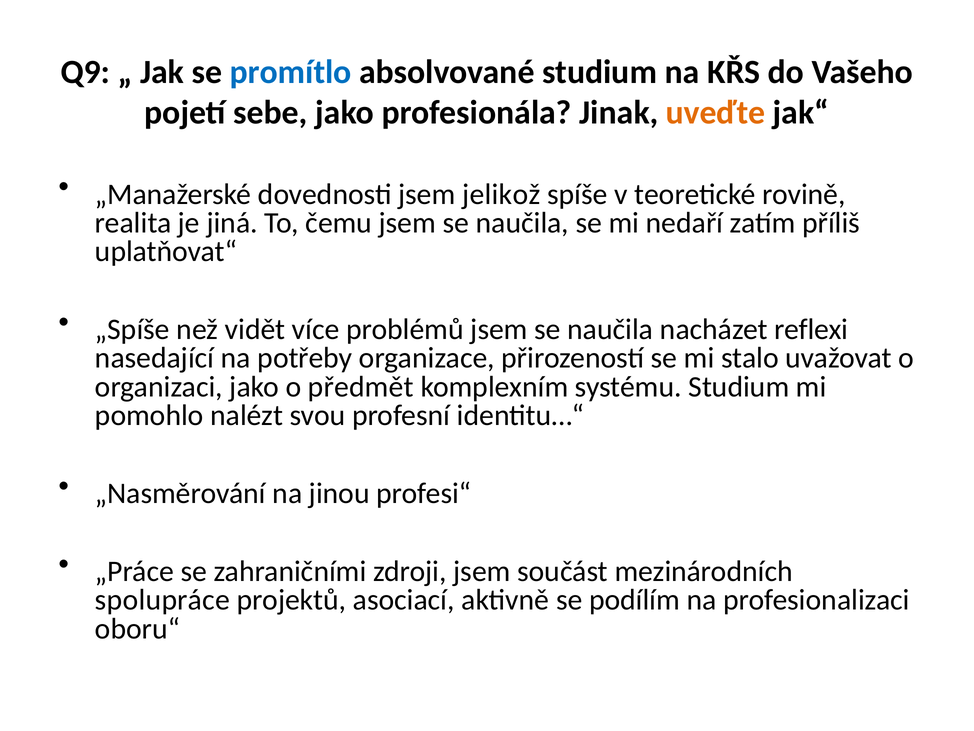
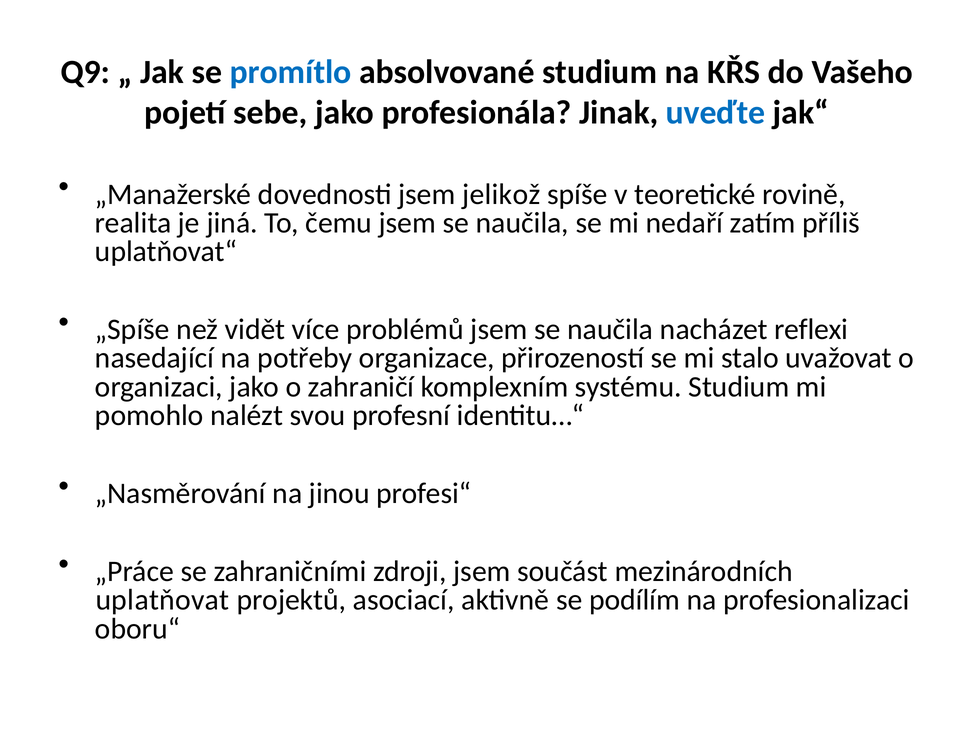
uveďte colour: orange -> blue
předmět: předmět -> zahraničí
spolupráce: spolupráce -> uplatňovat
